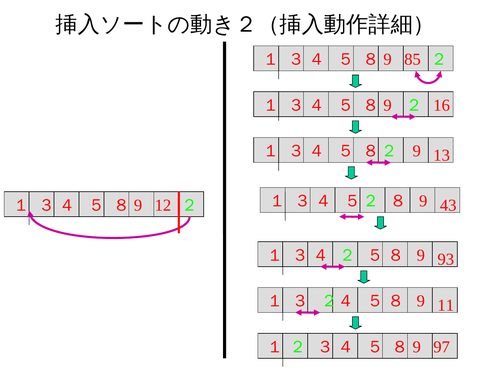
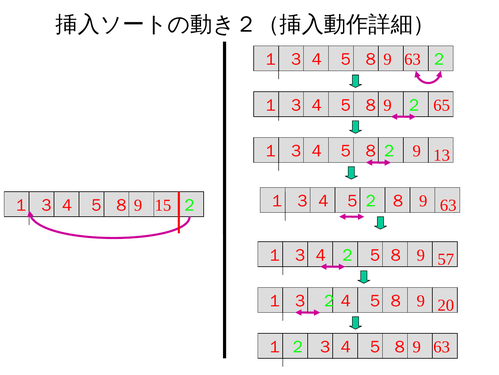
85 at (412, 59): 85 -> 63
16: 16 -> 65
43 at (448, 205): 43 -> 63
12: 12 -> 15
93: 93 -> 57
11: 11 -> 20
97 at (442, 346): 97 -> 63
